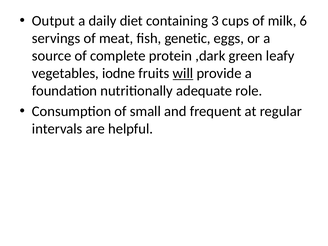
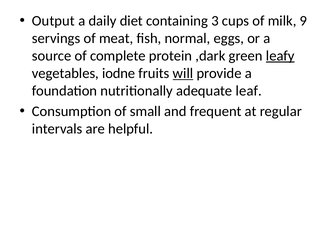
6: 6 -> 9
genetic: genetic -> normal
leafy underline: none -> present
role: role -> leaf
